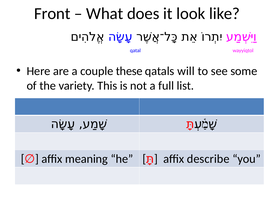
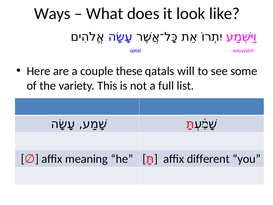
Front: Front -> Ways
describe: describe -> different
